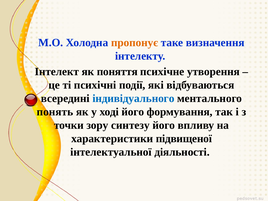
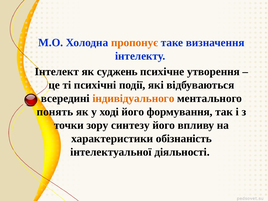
поняття: поняття -> суджень
індивідуального colour: blue -> orange
підвищеної: підвищеної -> обізнаність
